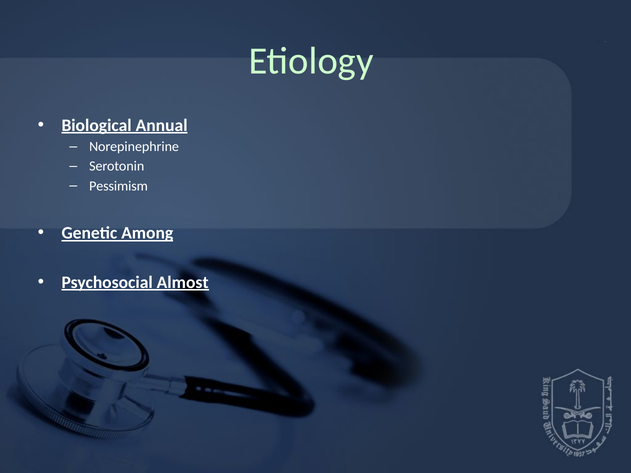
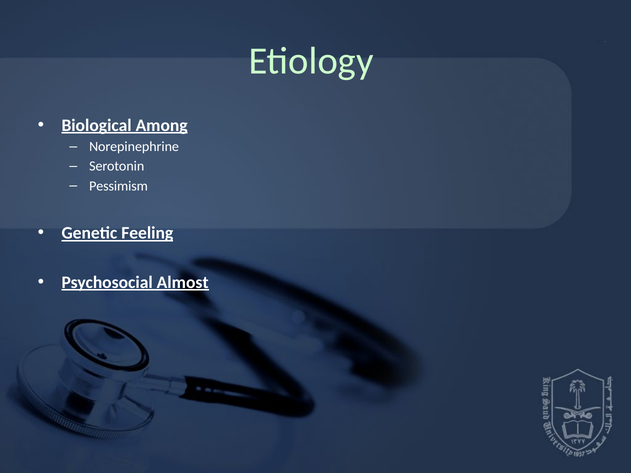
Annual: Annual -> Among
Among: Among -> Feeling
